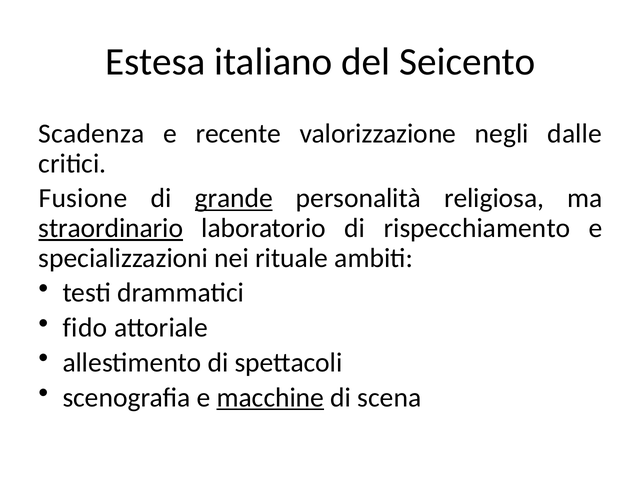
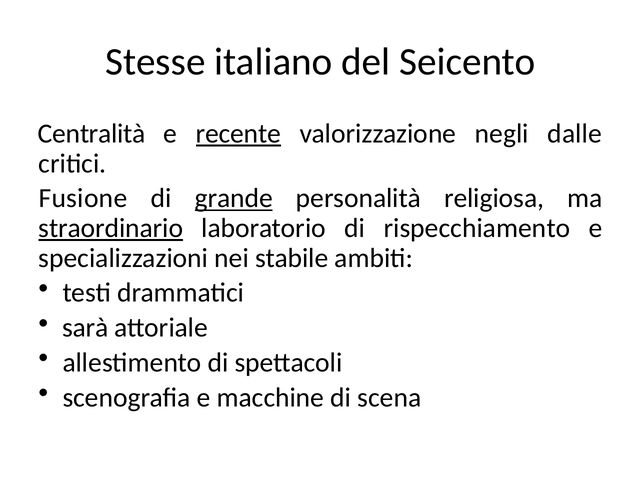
Estesa: Estesa -> Stesse
Scadenza: Scadenza -> Centralità
recente underline: none -> present
rituale: rituale -> stabile
fido: fido -> sarà
macchine underline: present -> none
